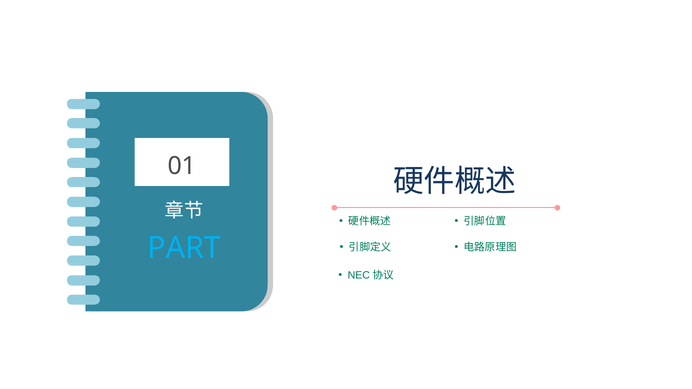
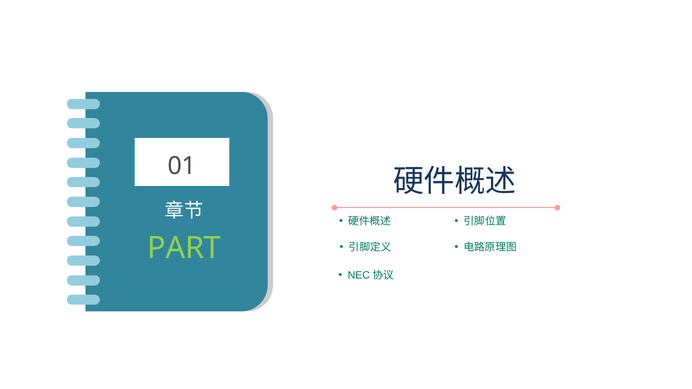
PART colour: light blue -> light green
